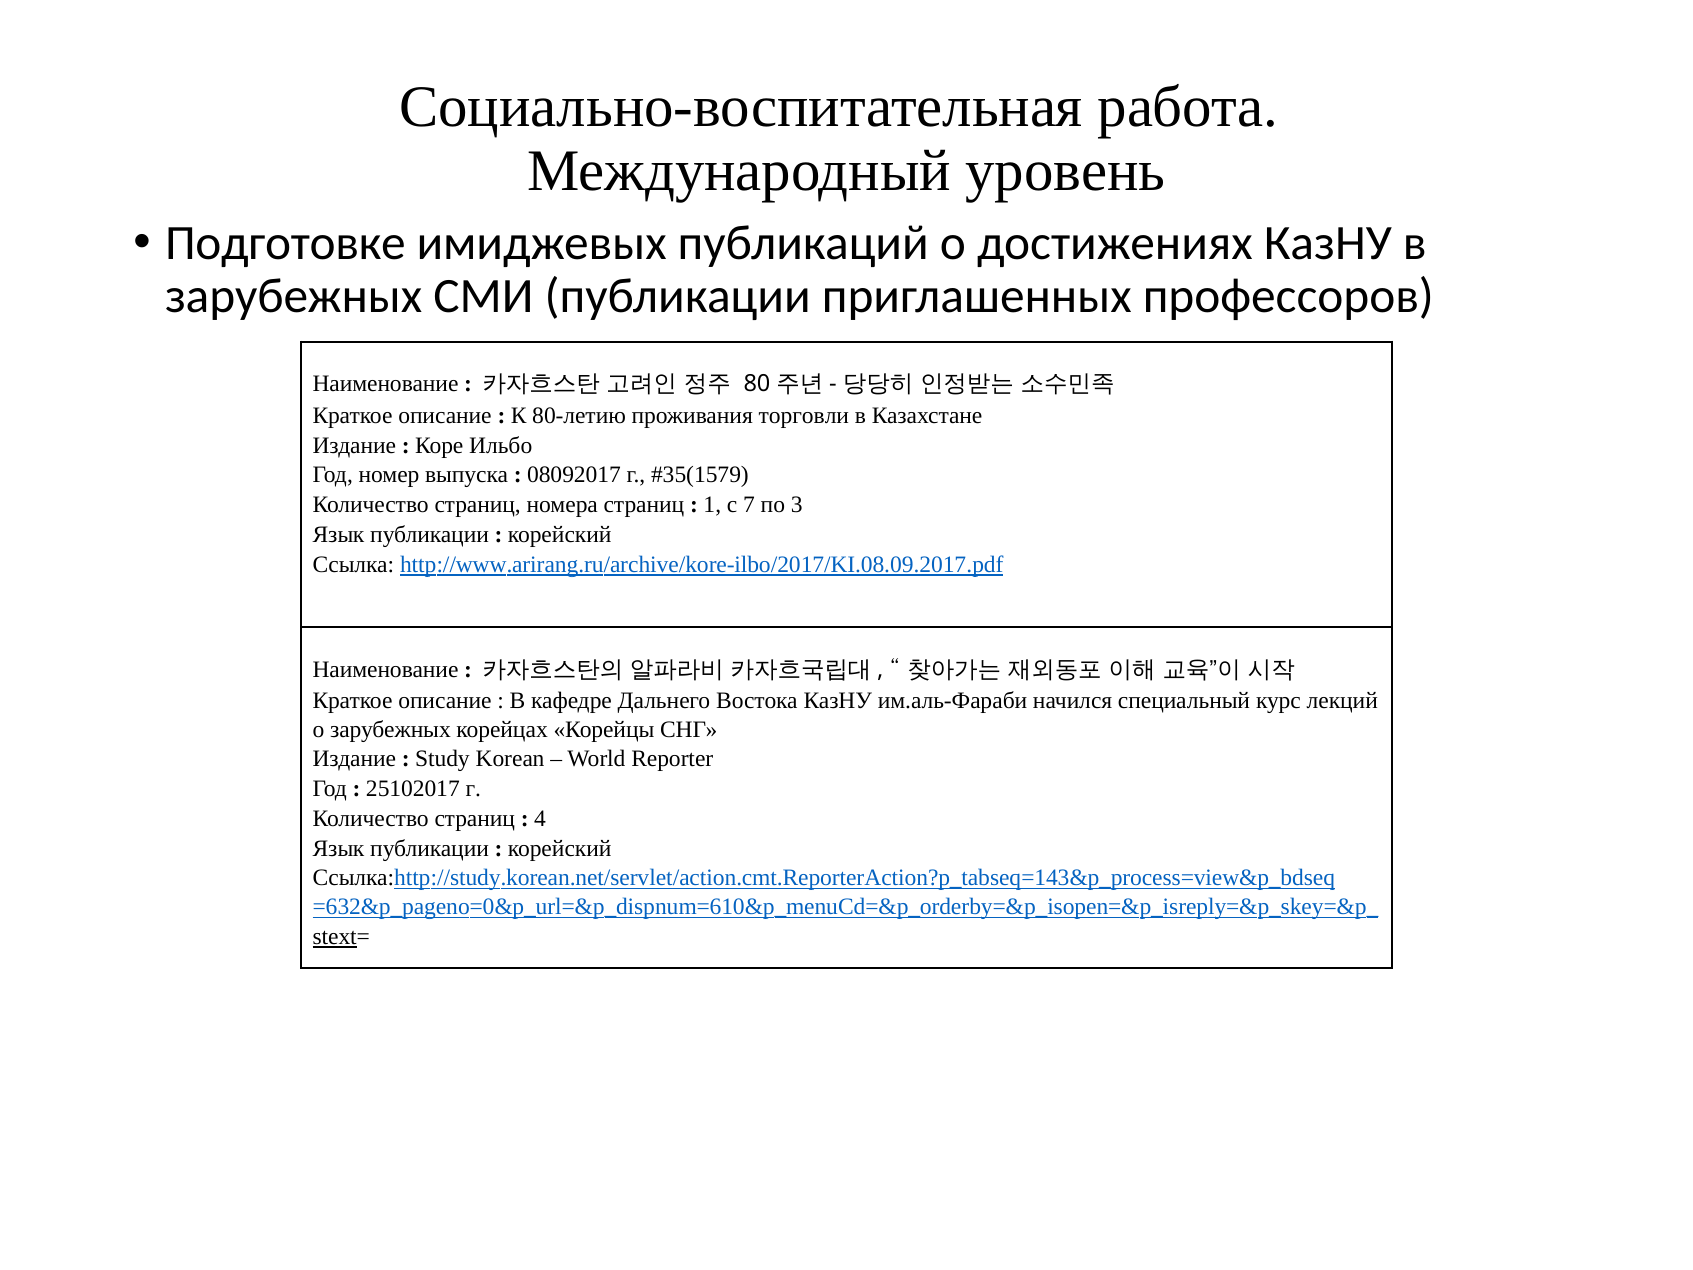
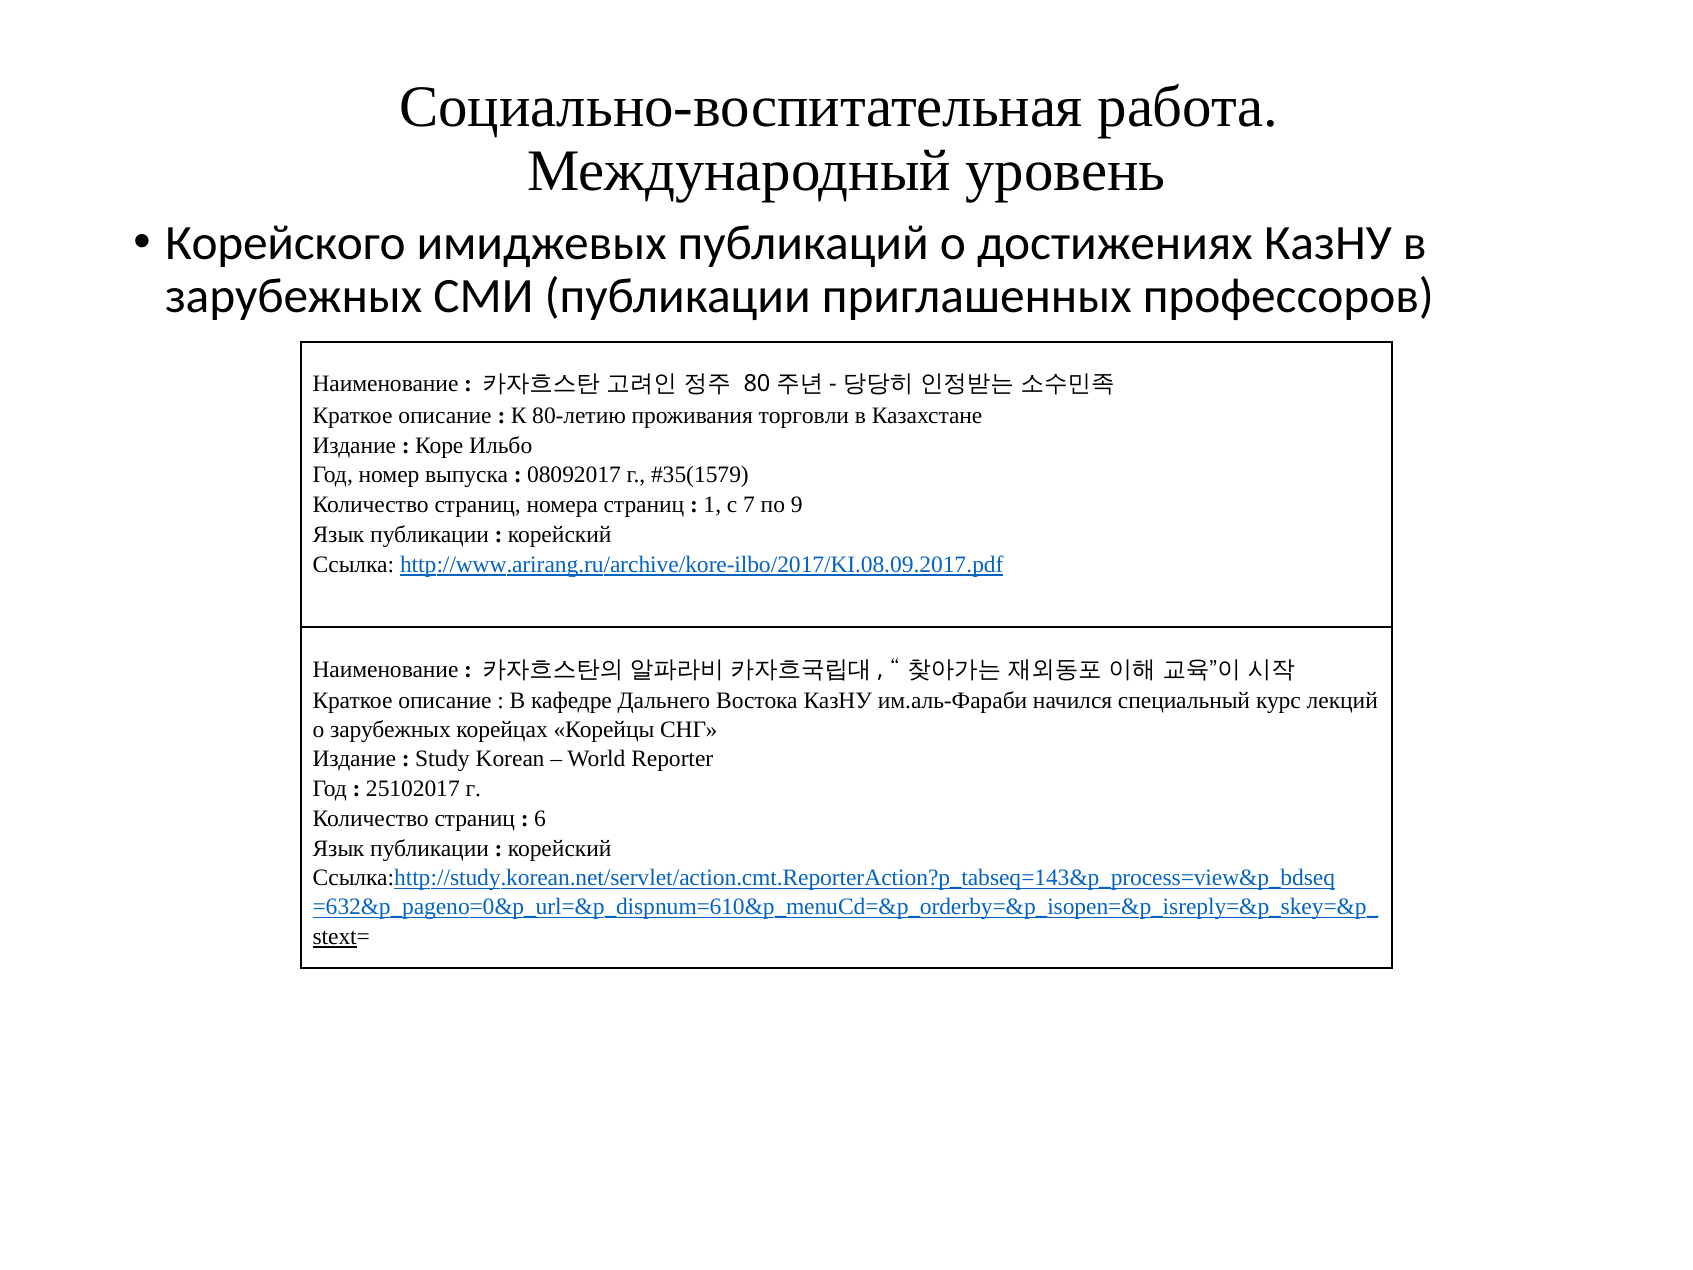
Подготовке: Подготовке -> Корейского
3: 3 -> 9
4: 4 -> 6
